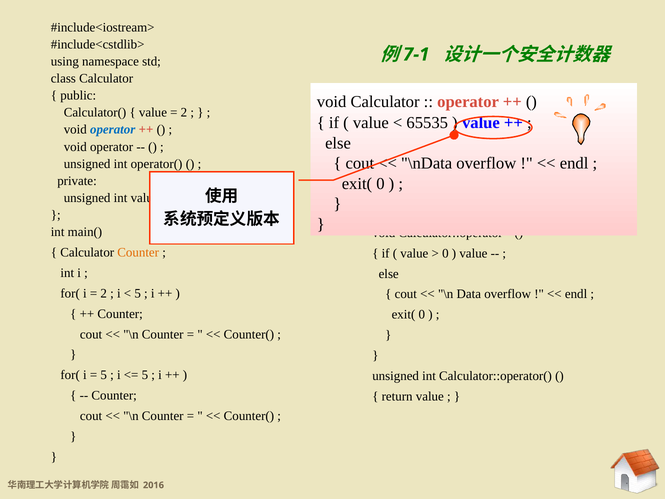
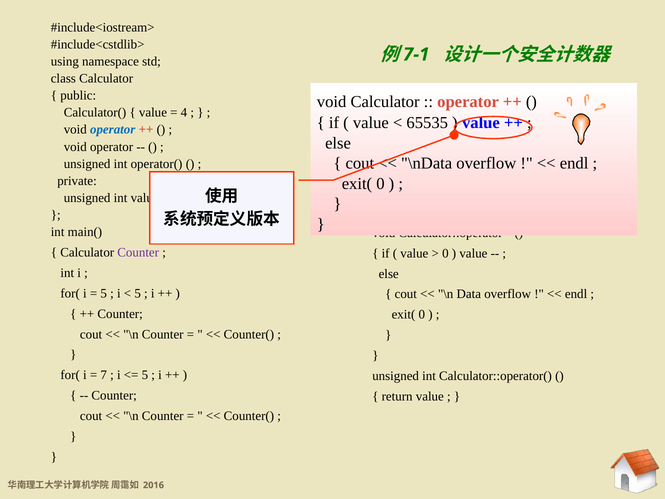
2 at (184, 113): 2 -> 4
Counter at (138, 252) colour: orange -> purple
2 at (104, 293): 2 -> 5
5 at (104, 375): 5 -> 7
